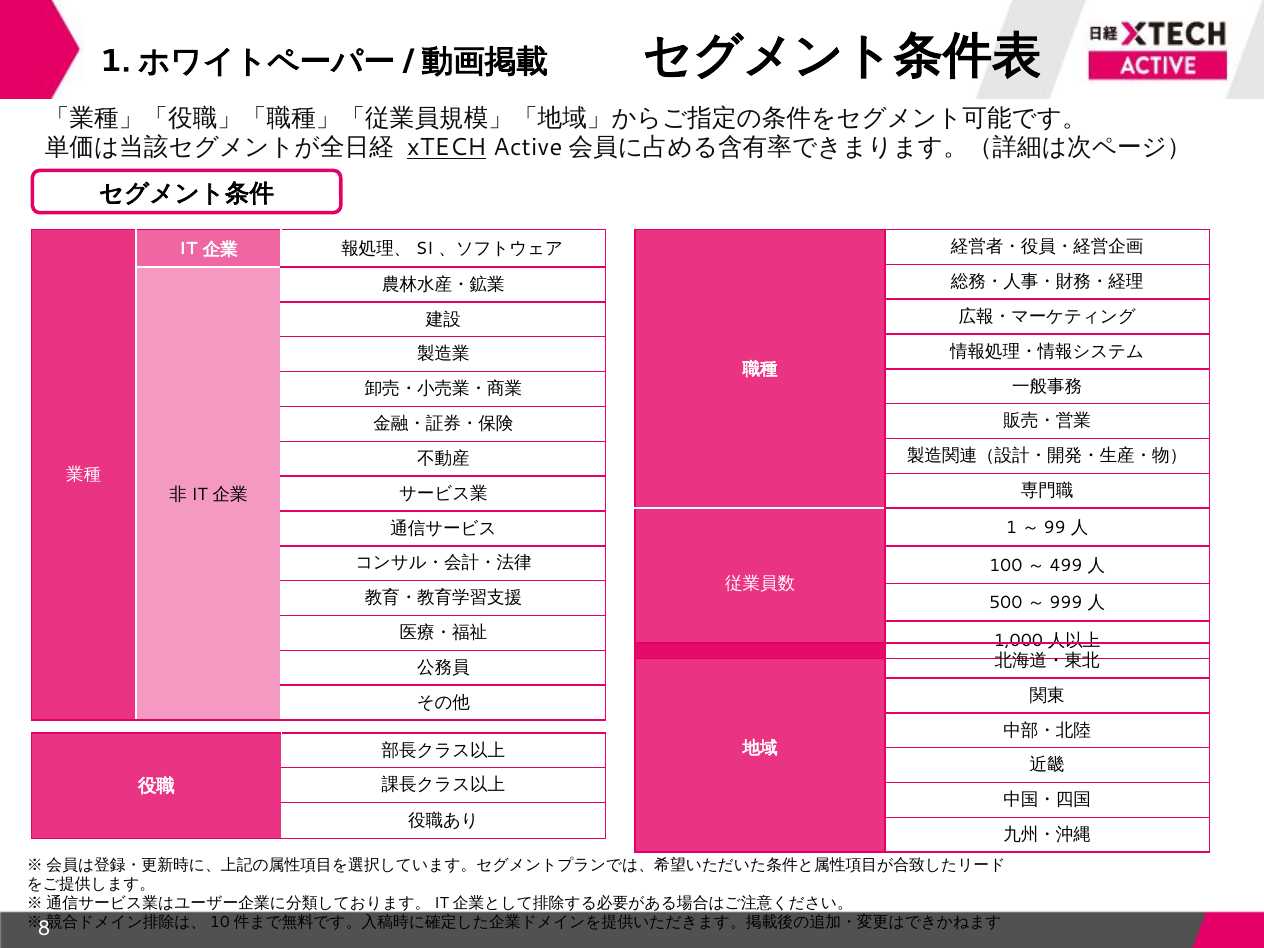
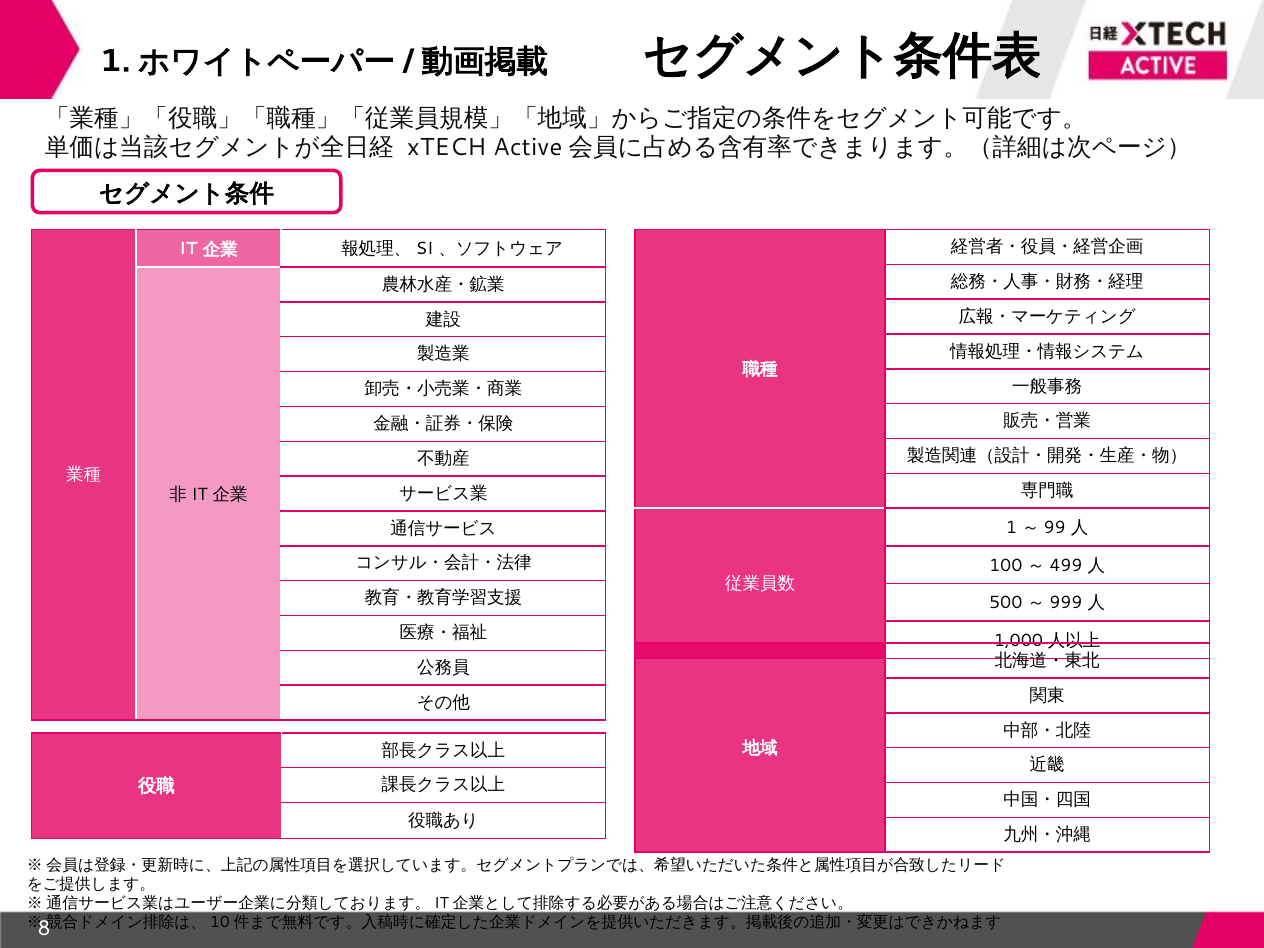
xTECH underline: present -> none
